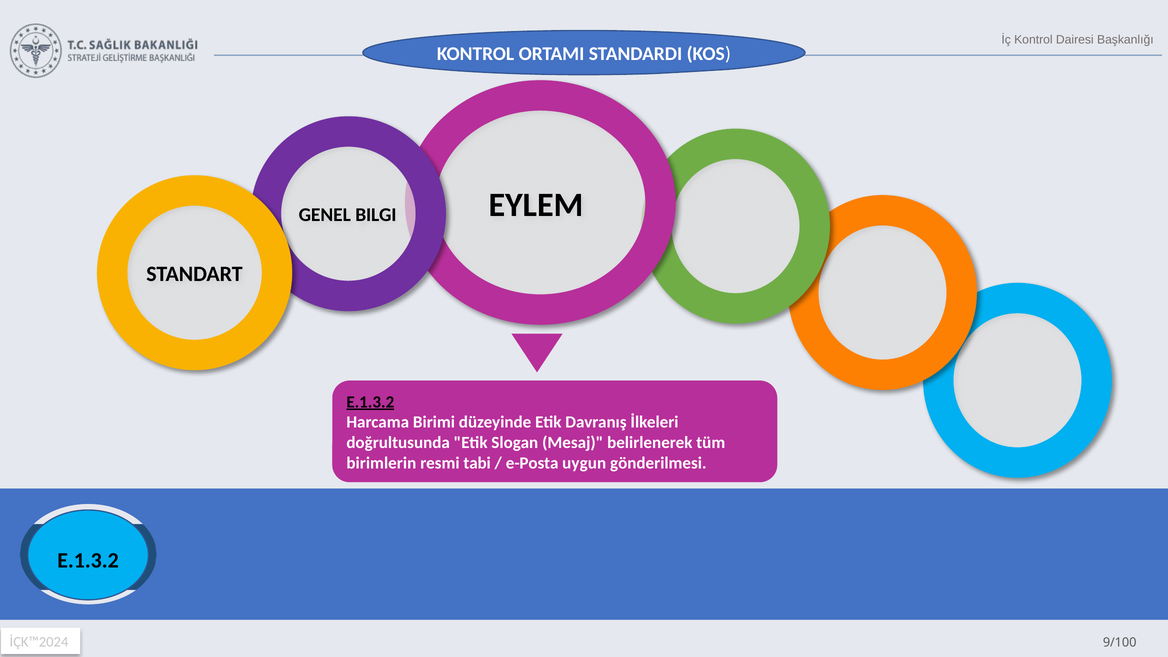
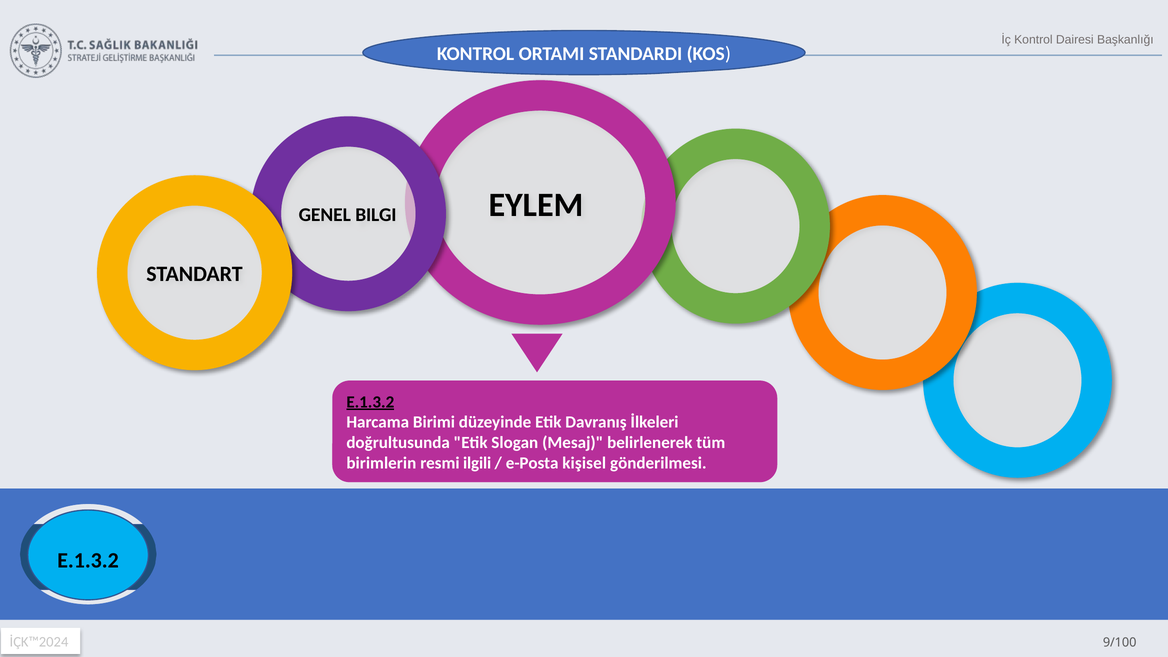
tabi: tabi -> ilgili
uygun: uygun -> kişisel
